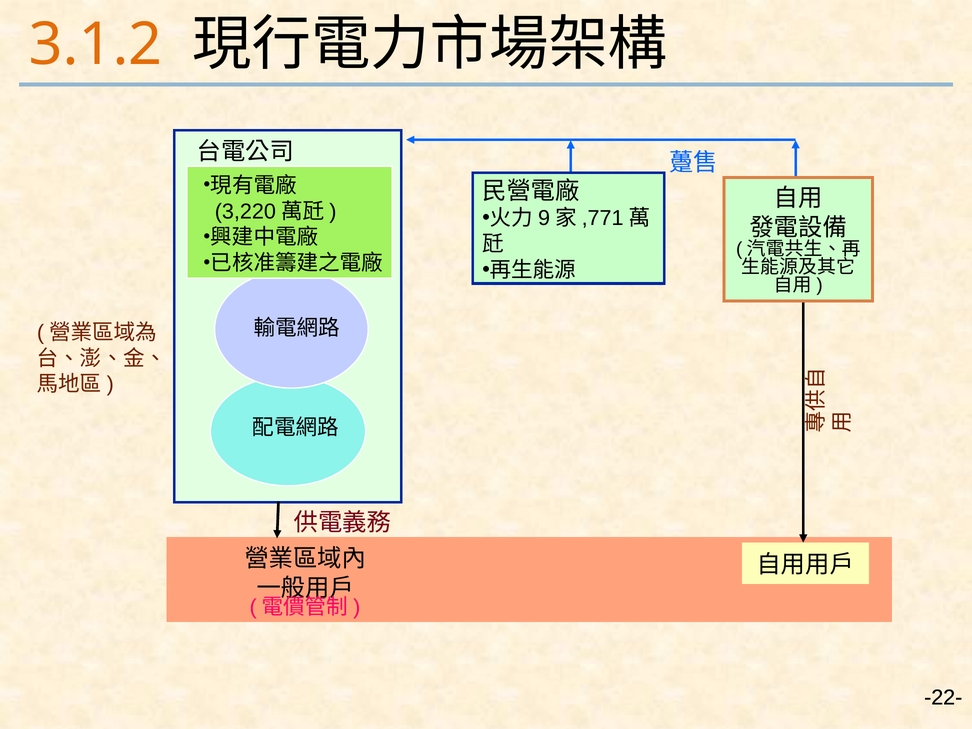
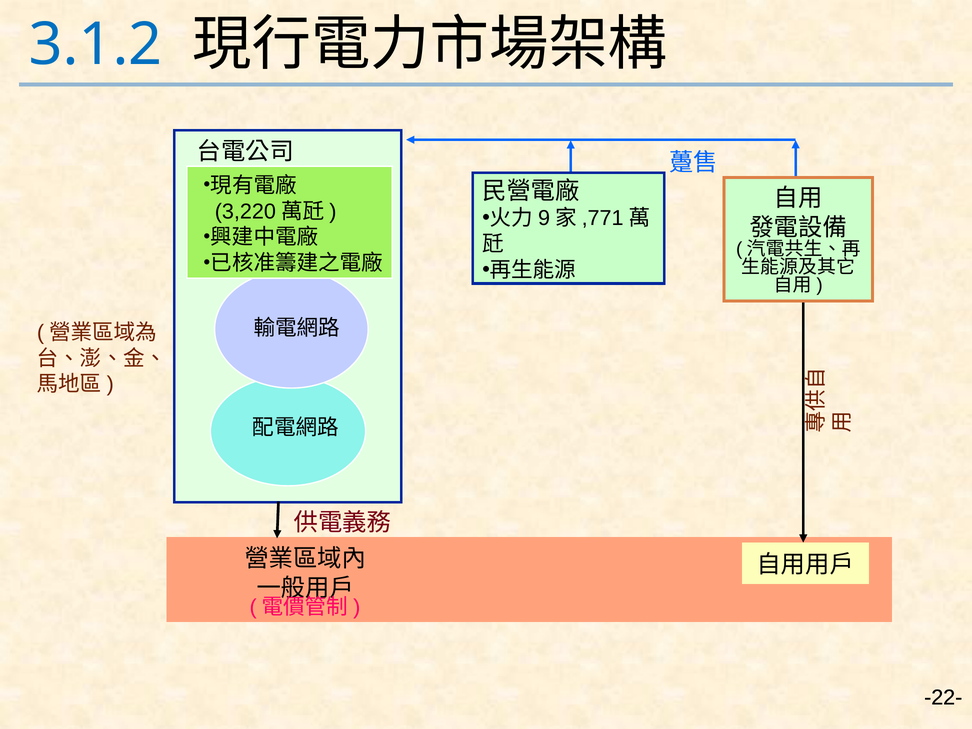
3.1.2 colour: orange -> blue
